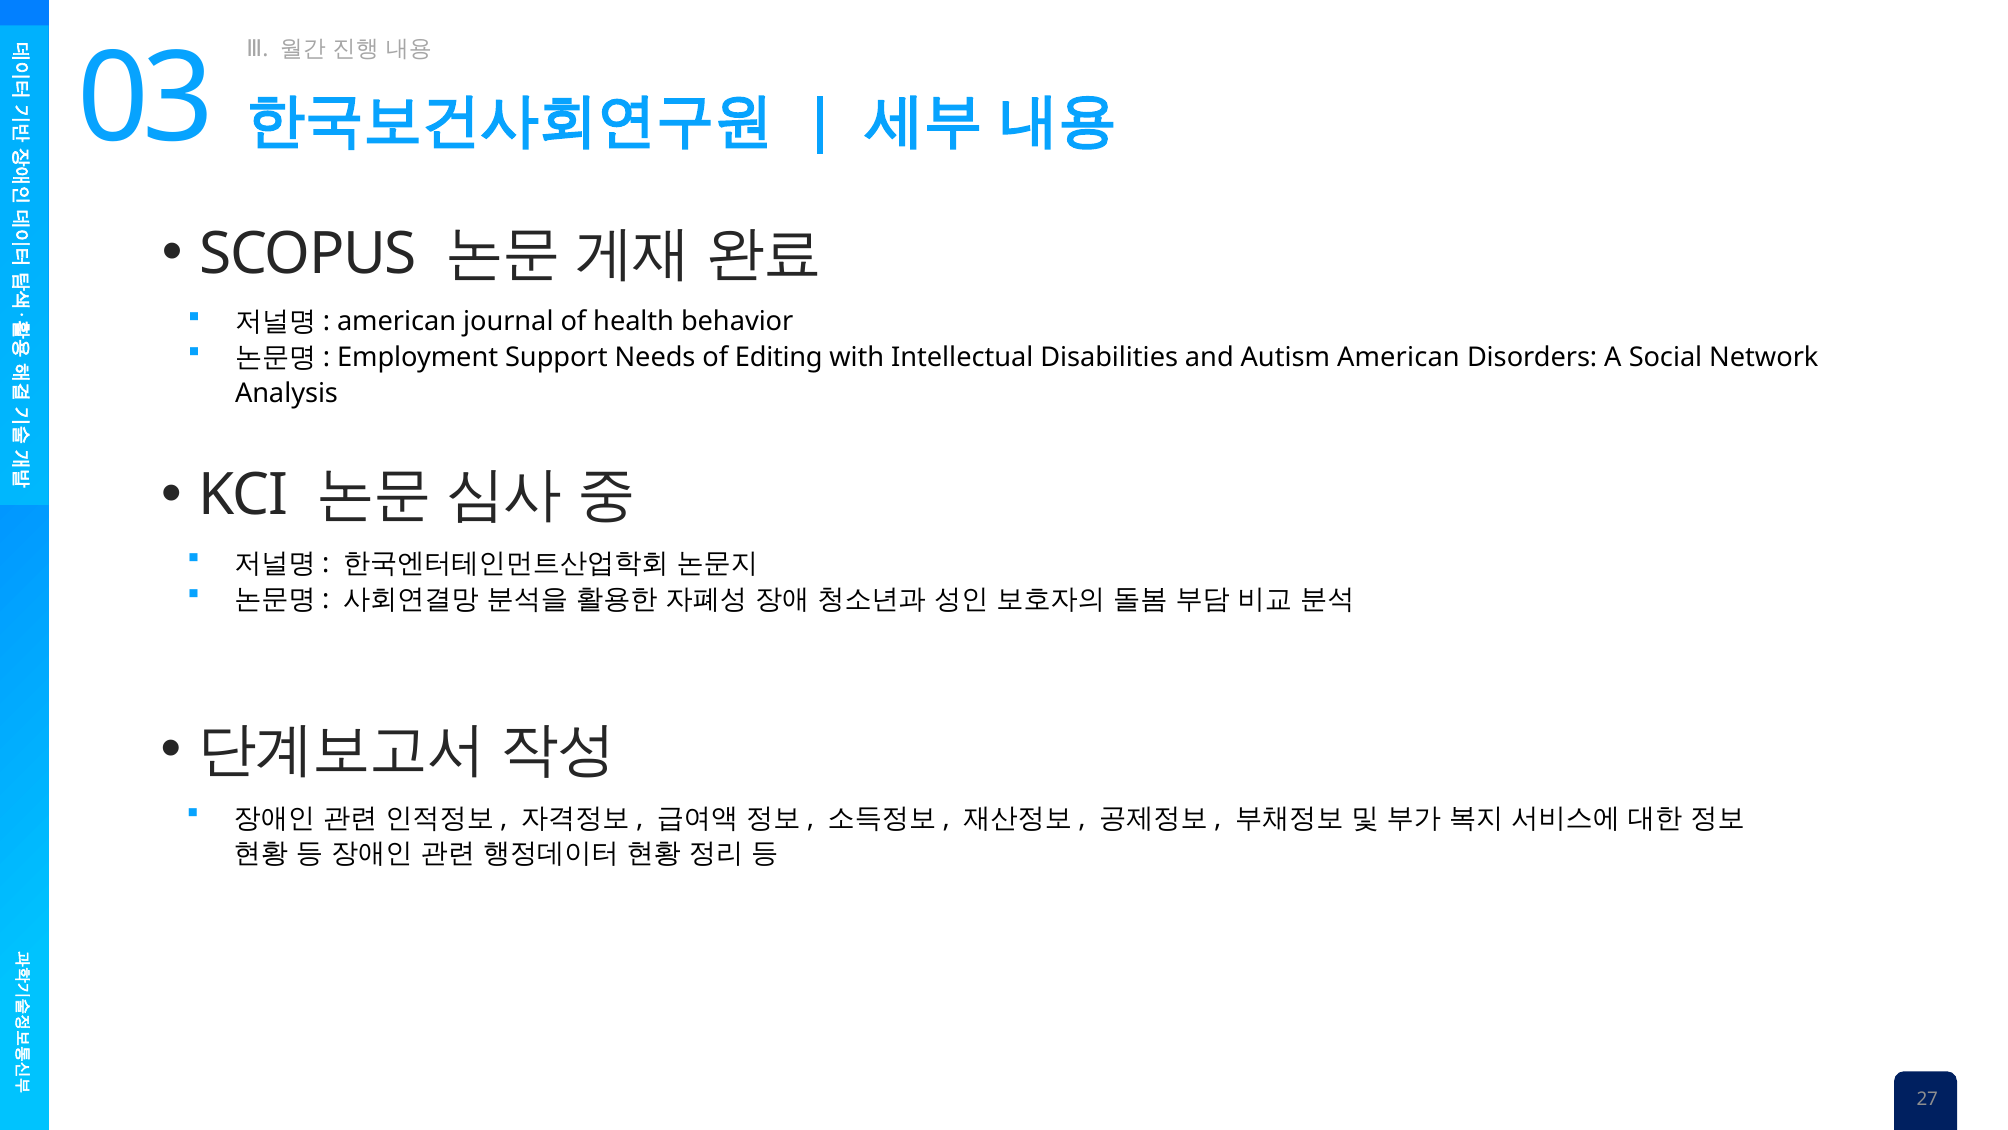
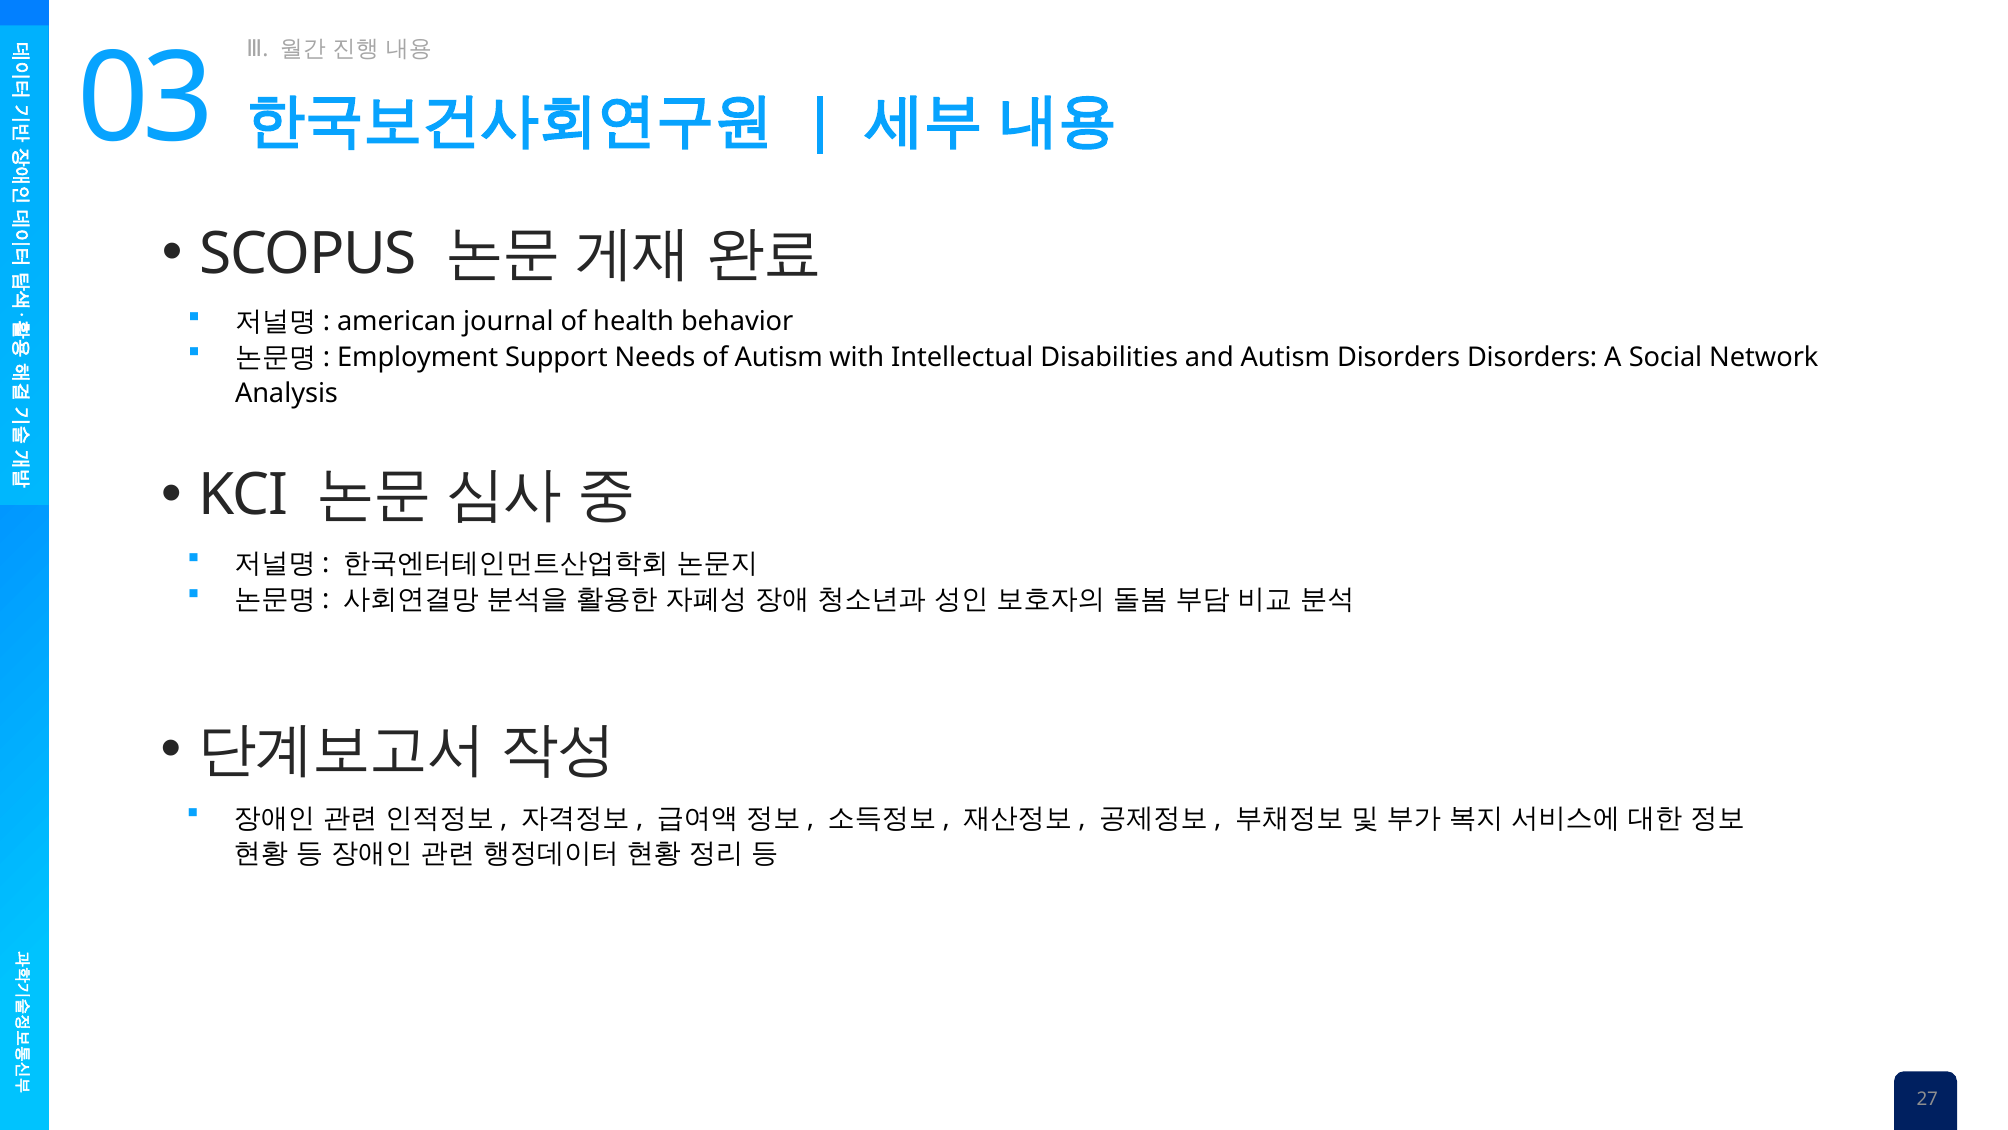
of Editing: Editing -> Autism
Autism American: American -> Disorders
